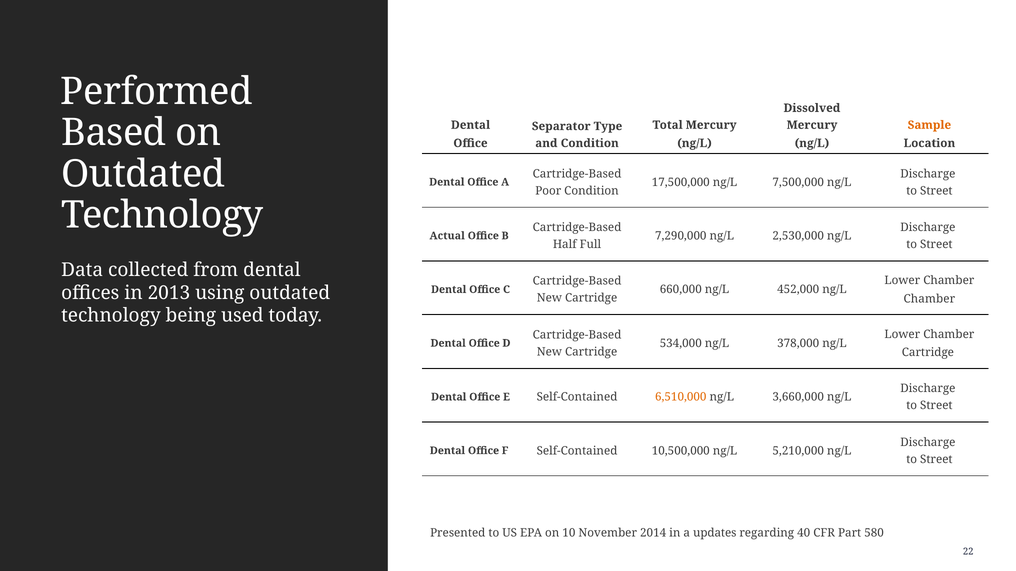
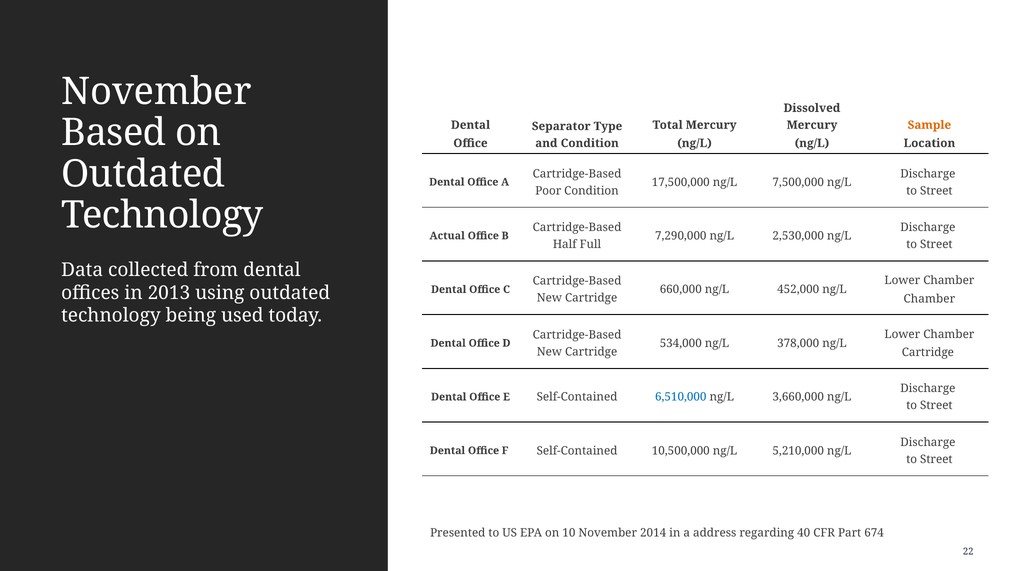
Performed at (156, 92): Performed -> November
6,510,000 colour: orange -> blue
updates: updates -> address
580: 580 -> 674
